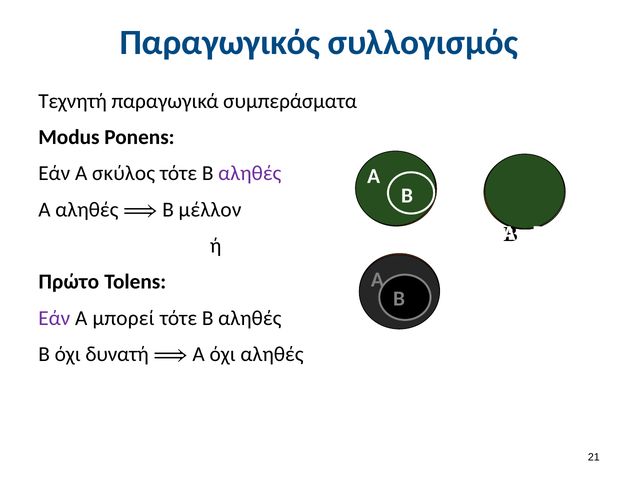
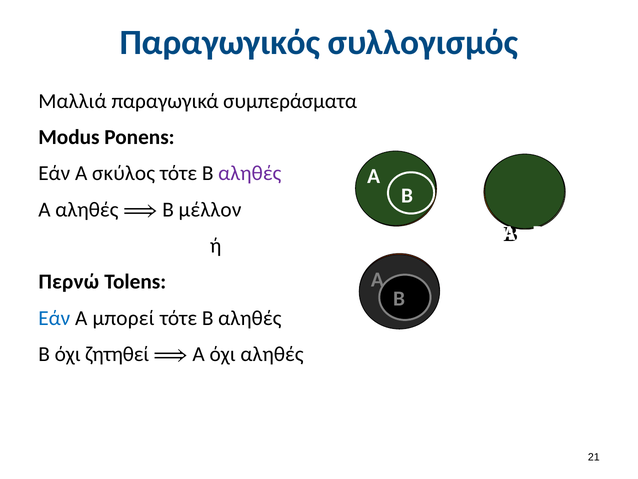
Τεχνητή: Τεχνητή -> Μαλλιά
Πρώτο: Πρώτο -> Περνώ
Εάν at (54, 318) colour: purple -> blue
δυνατή: δυνατή -> ζητηθεί
